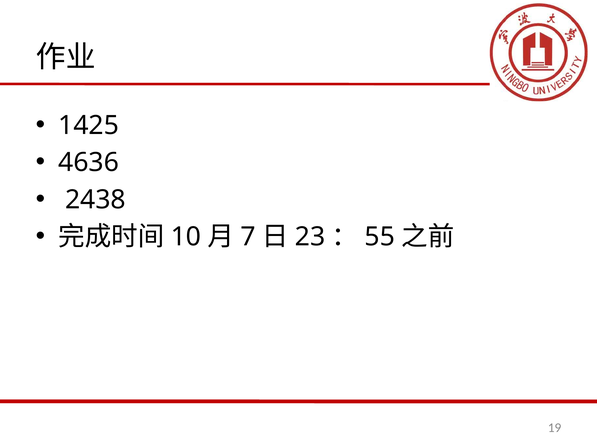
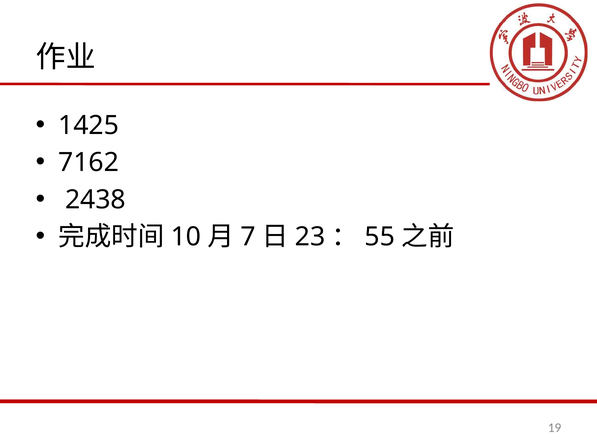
4636: 4636 -> 7162
